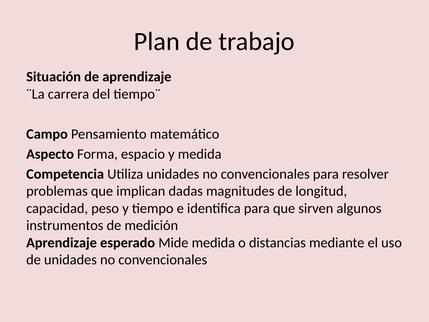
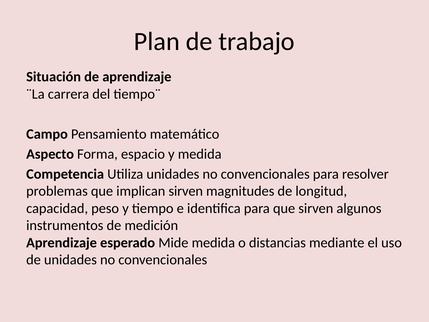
implican dadas: dadas -> sirven
